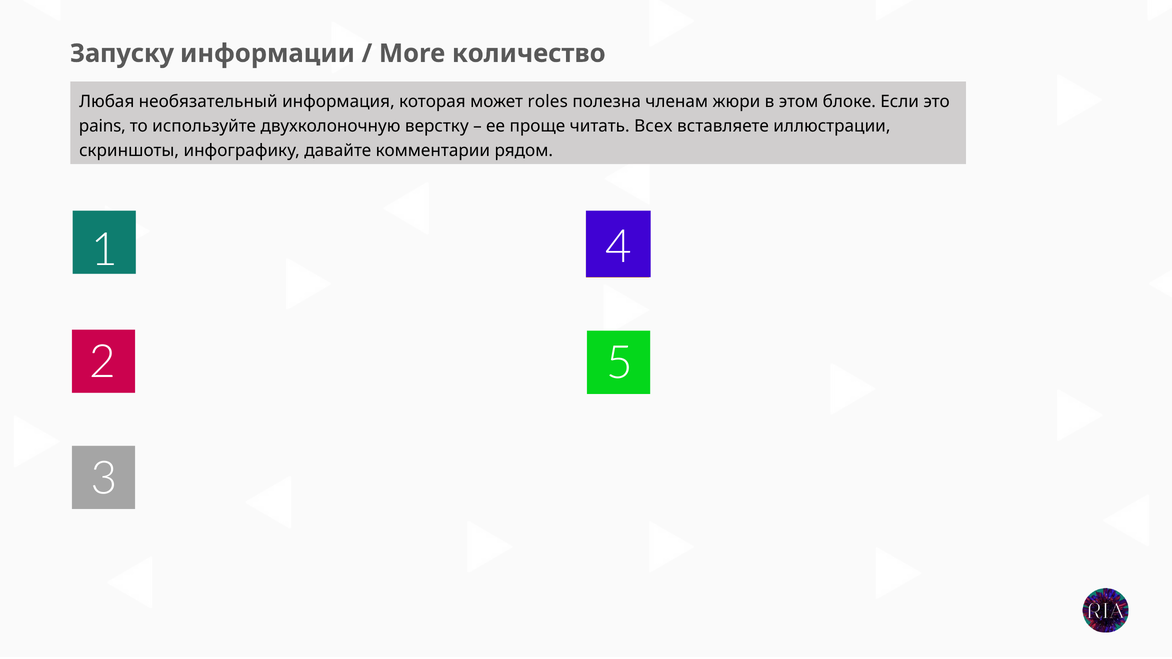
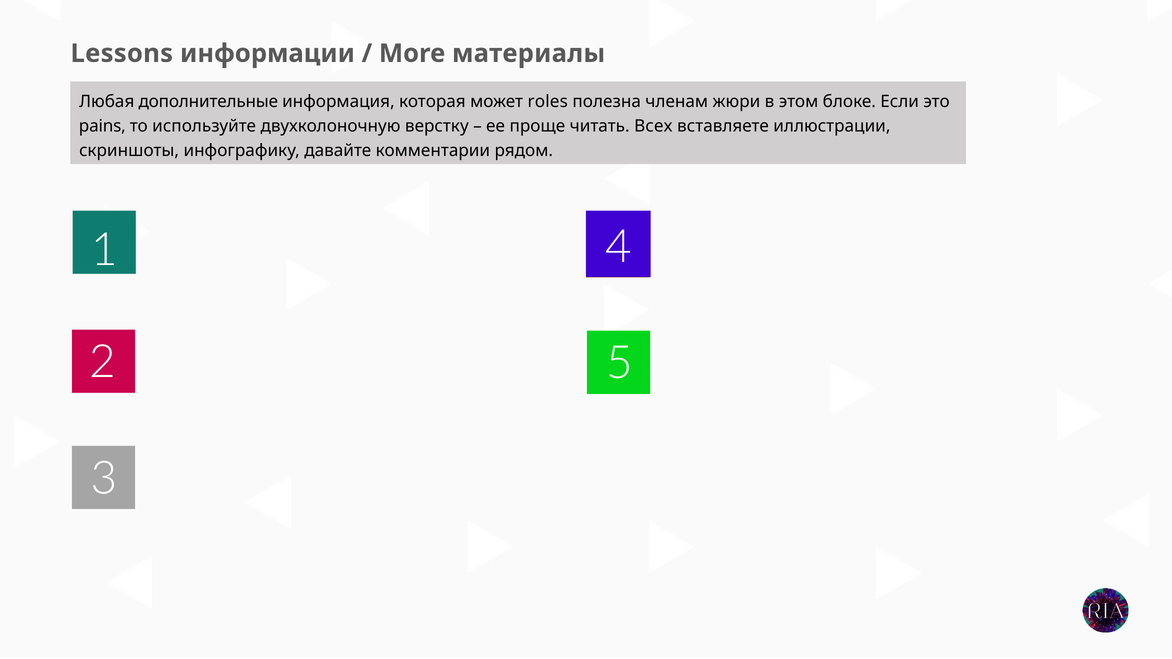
Запуску: Запуску -> Lessons
количество: количество -> материалы
необязательный: необязательный -> дополнительные
